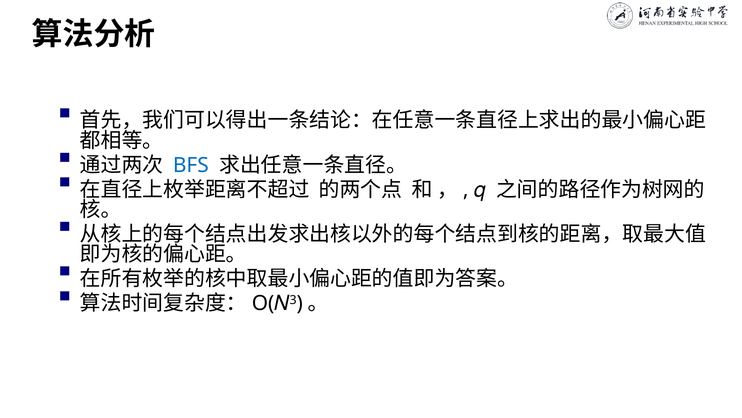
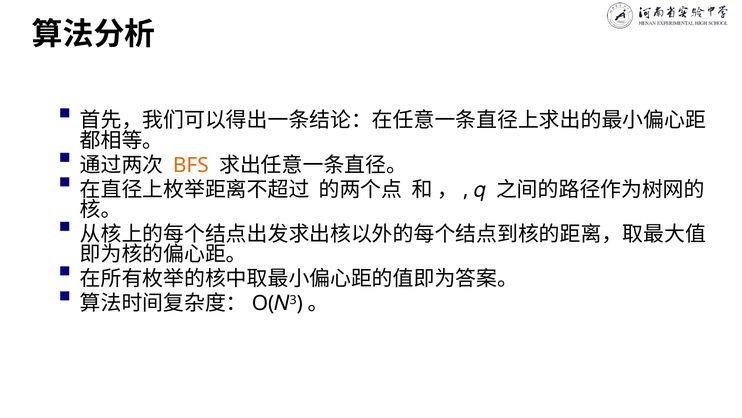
BFS colour: blue -> orange
